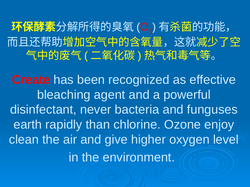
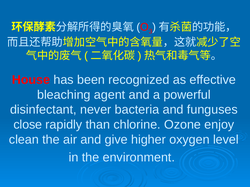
Create: Create -> House
earth: earth -> close
